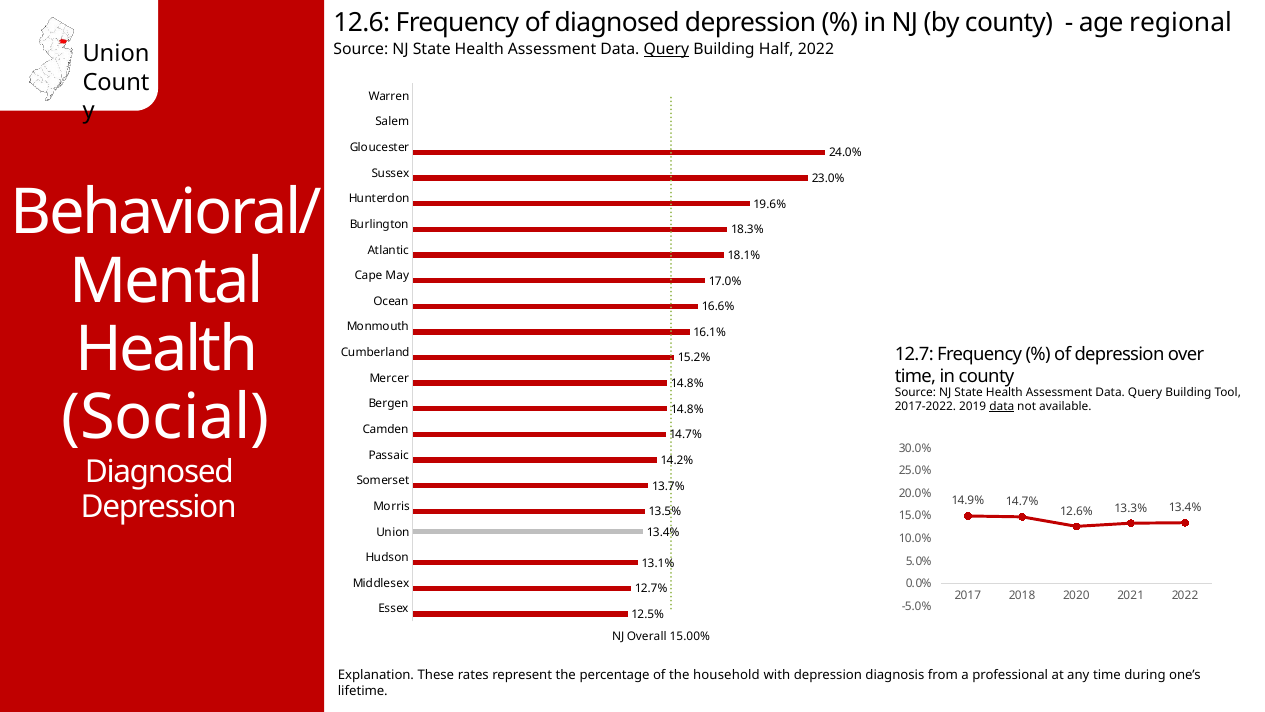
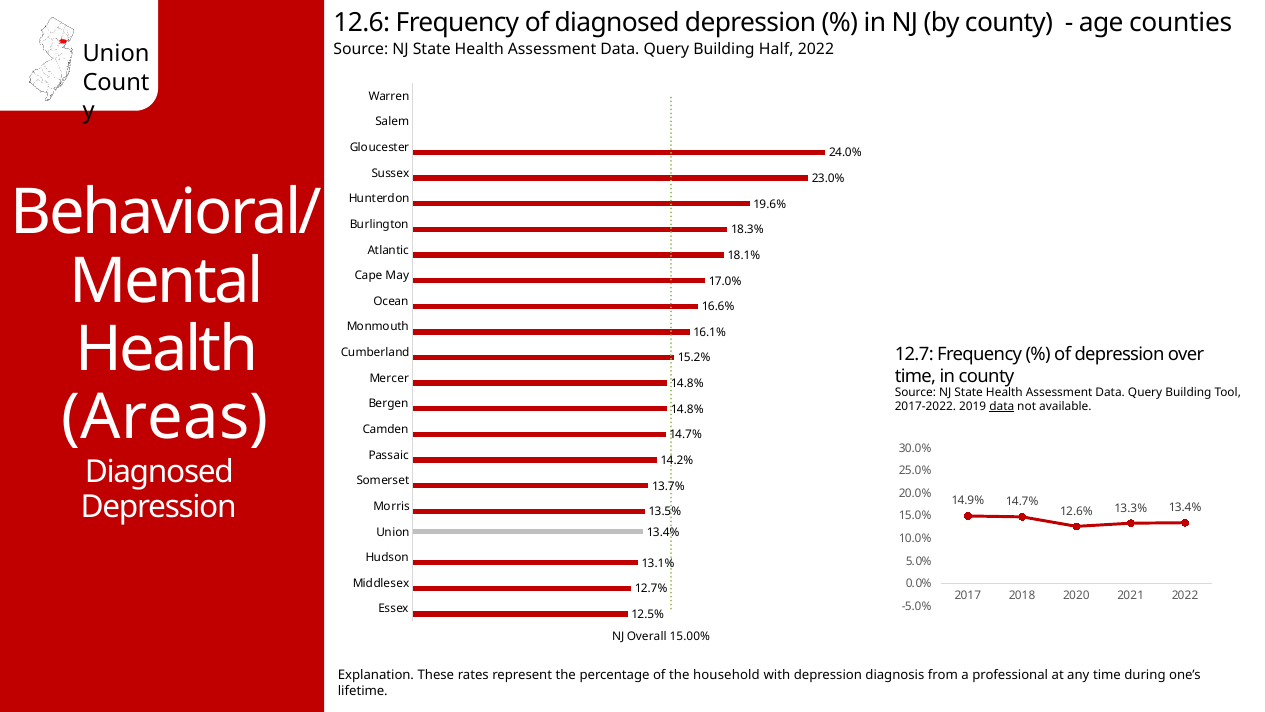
regional: regional -> counties
Query at (666, 49) underline: present -> none
Social: Social -> Areas
